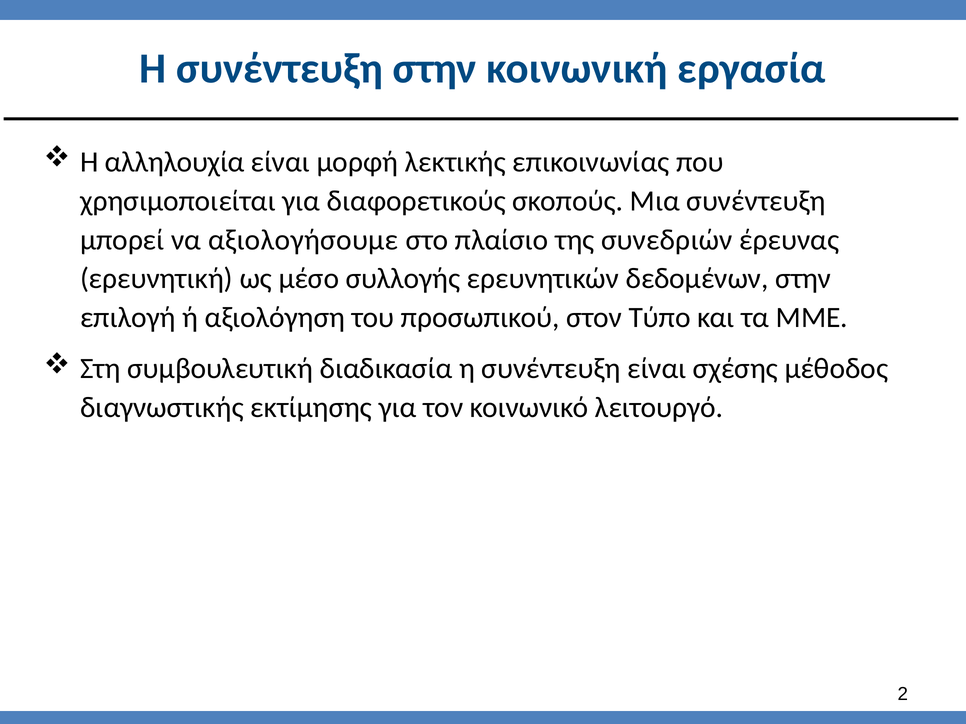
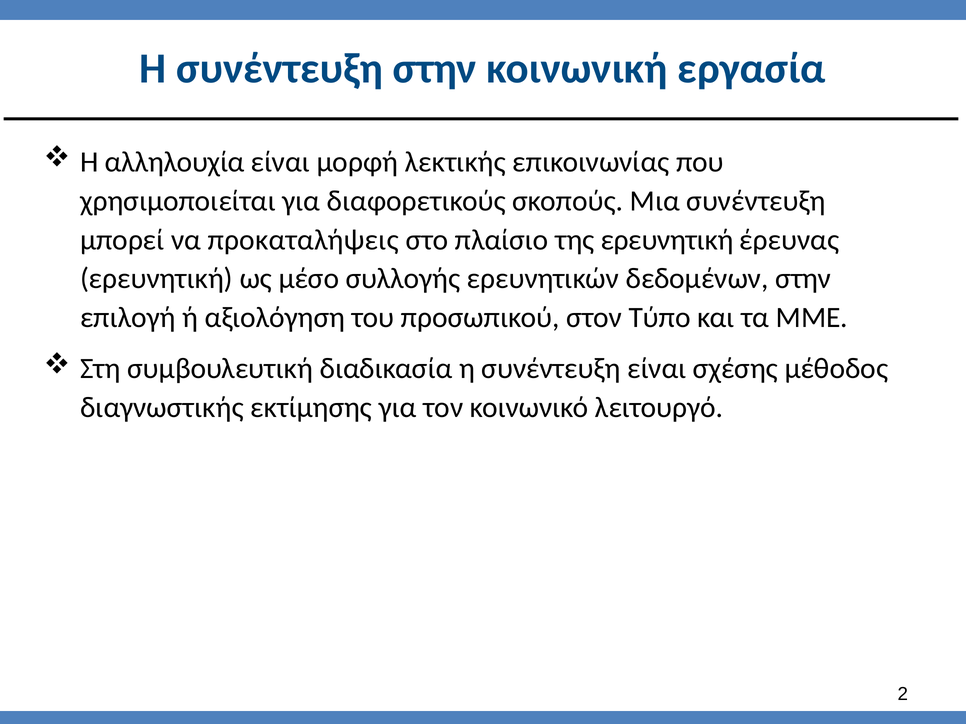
αξιολογήσουμε: αξιολογήσουμε -> προκαταλήψεις
της συνεδριών: συνεδριών -> ερευνητική
